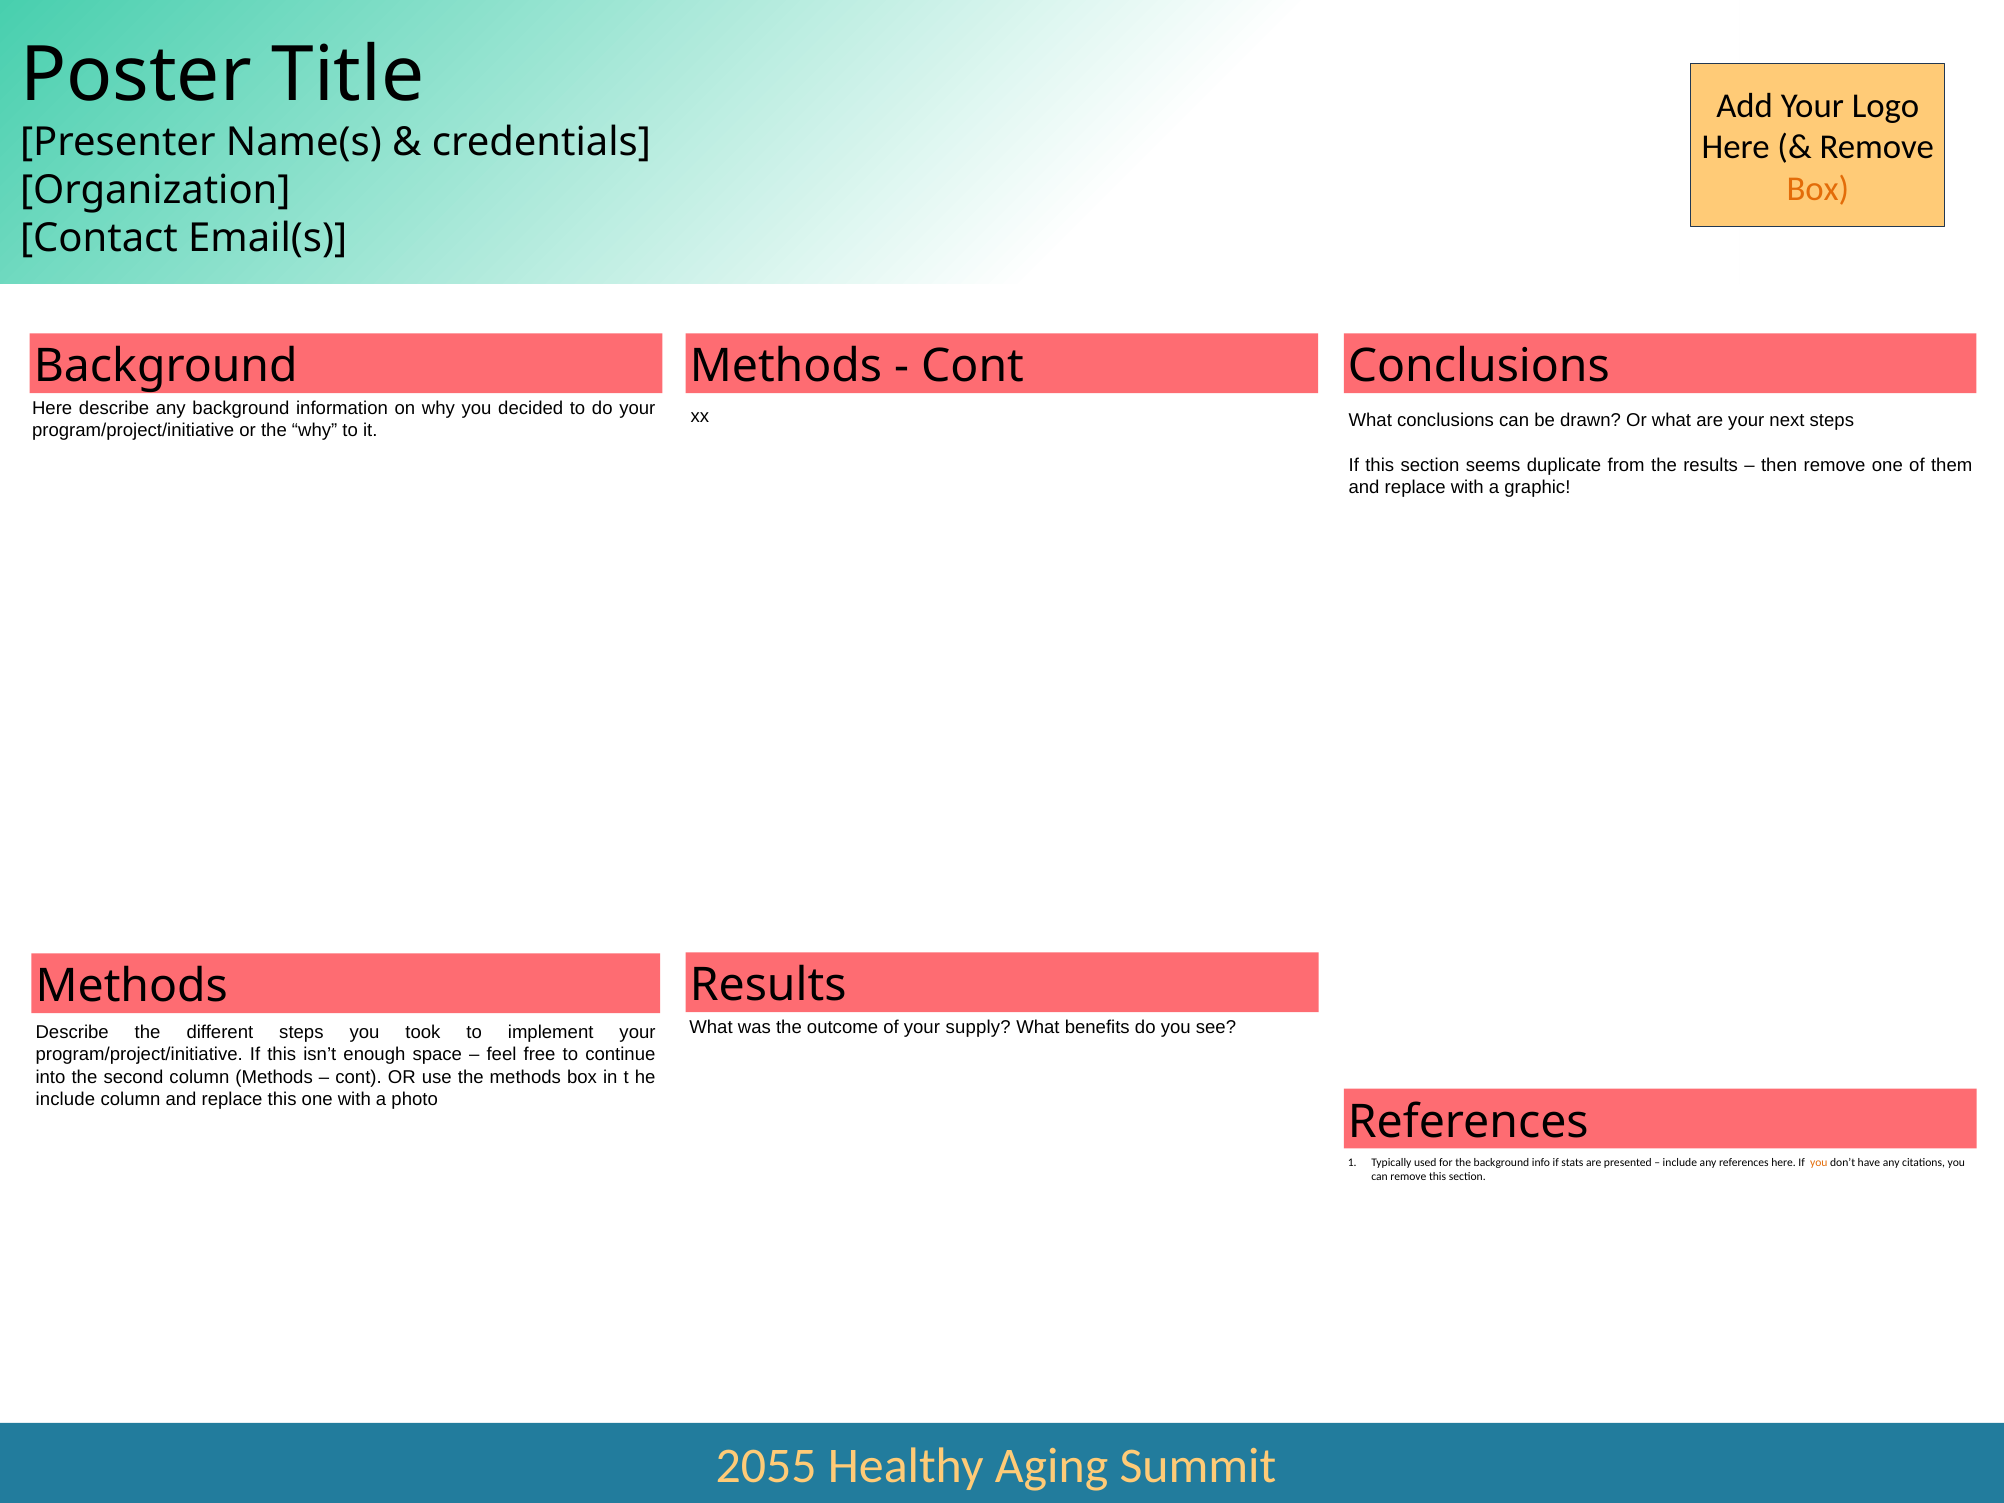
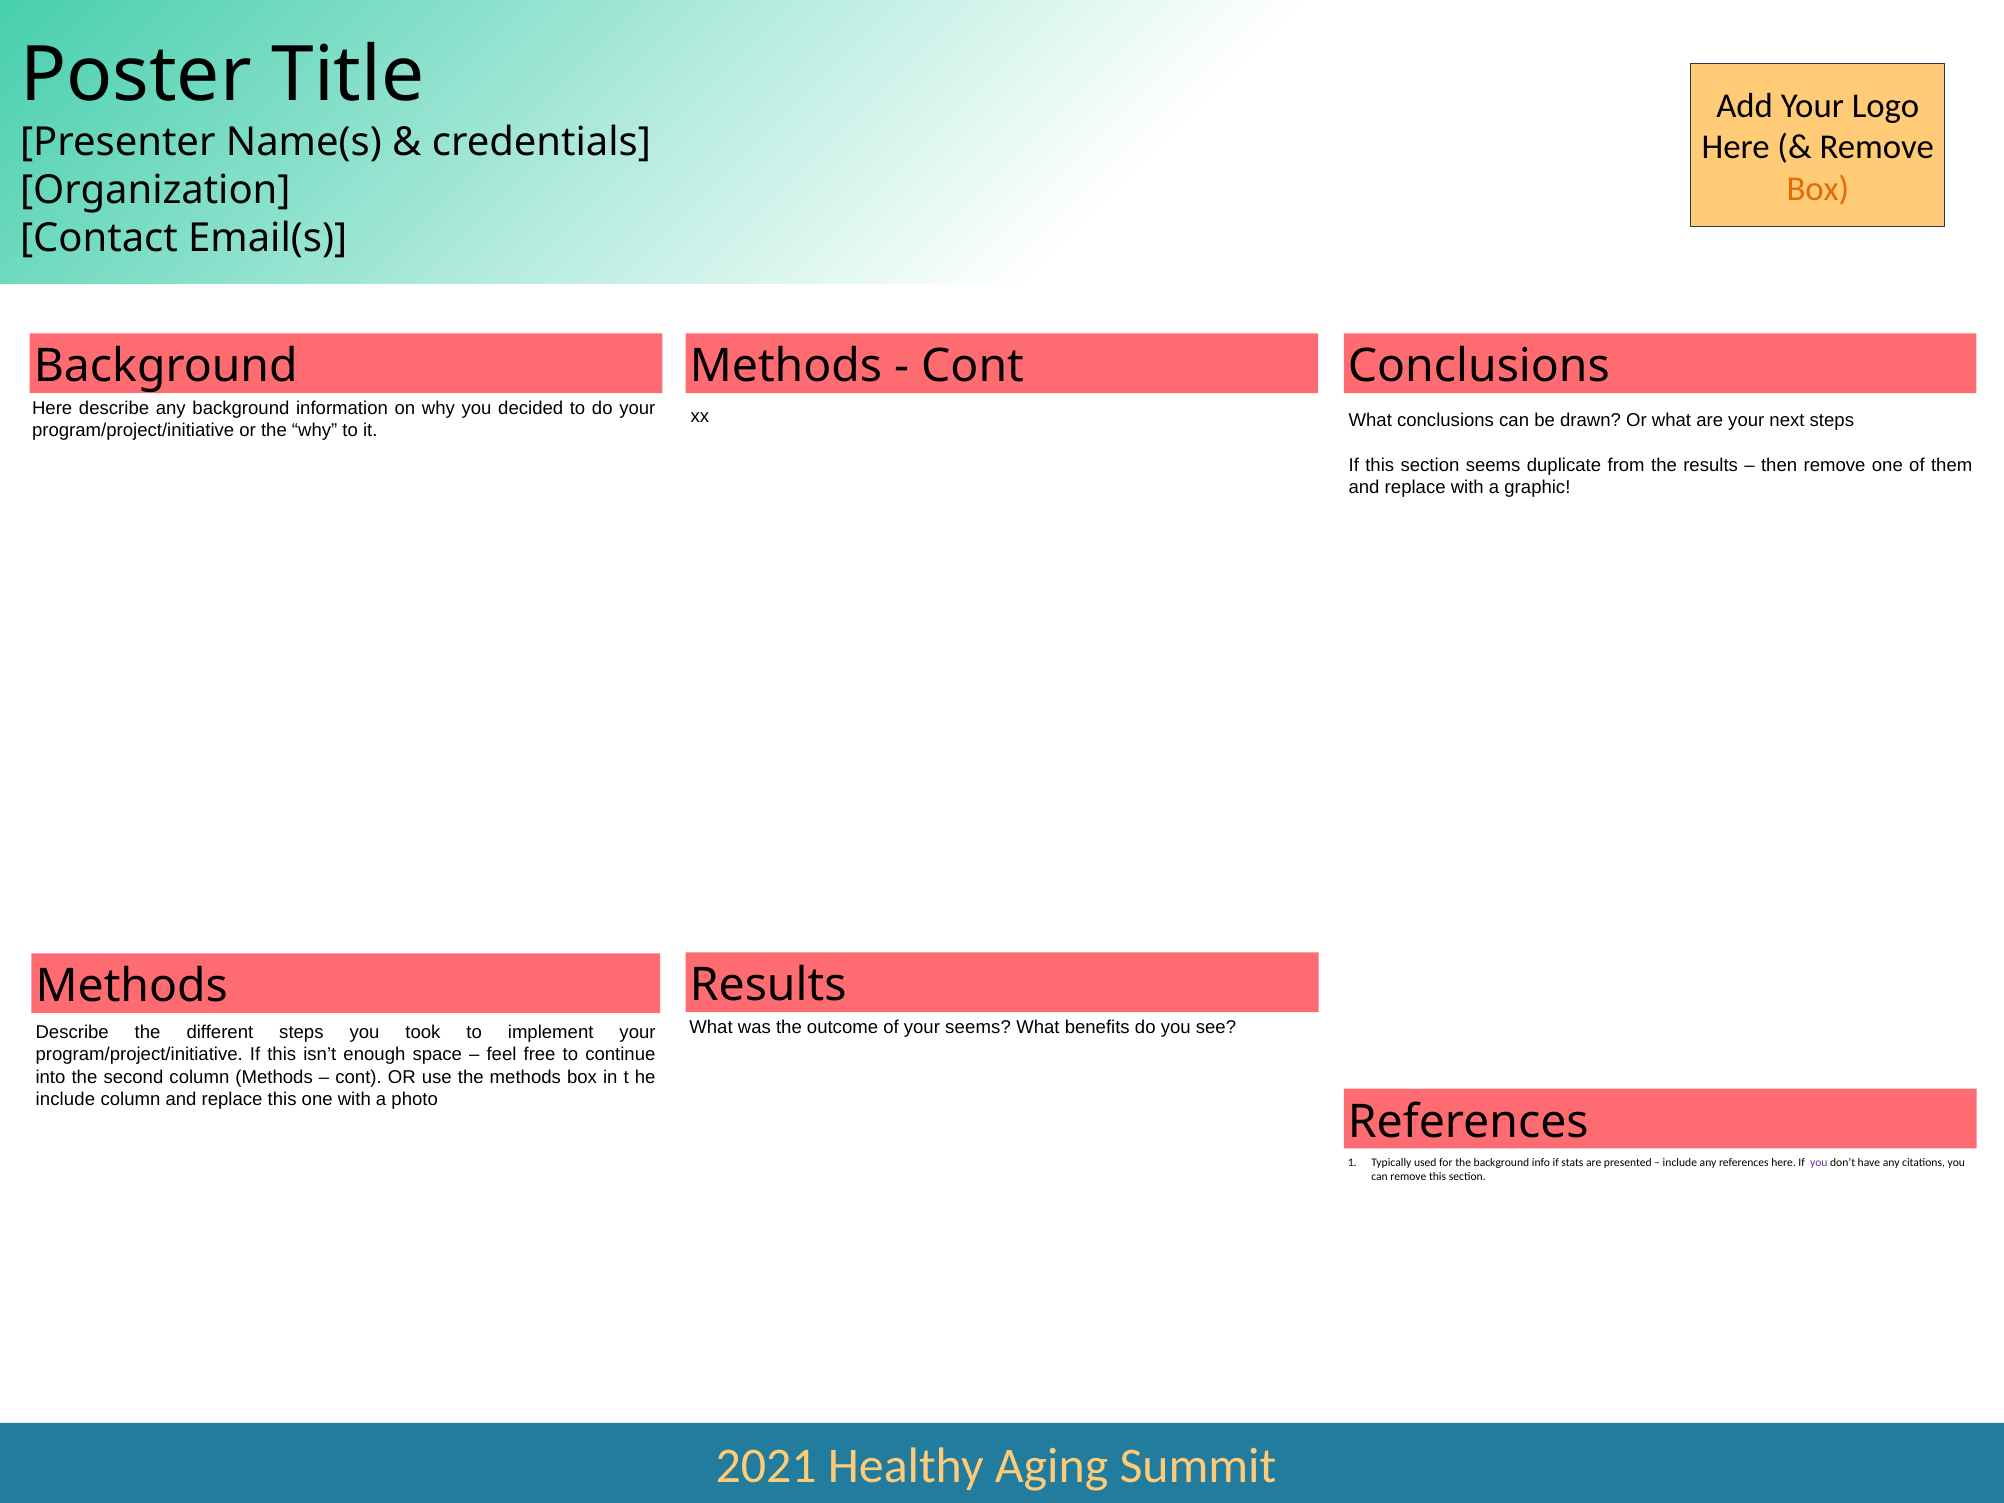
your supply: supply -> seems
you at (1819, 1163) colour: orange -> purple
2055: 2055 -> 2021
